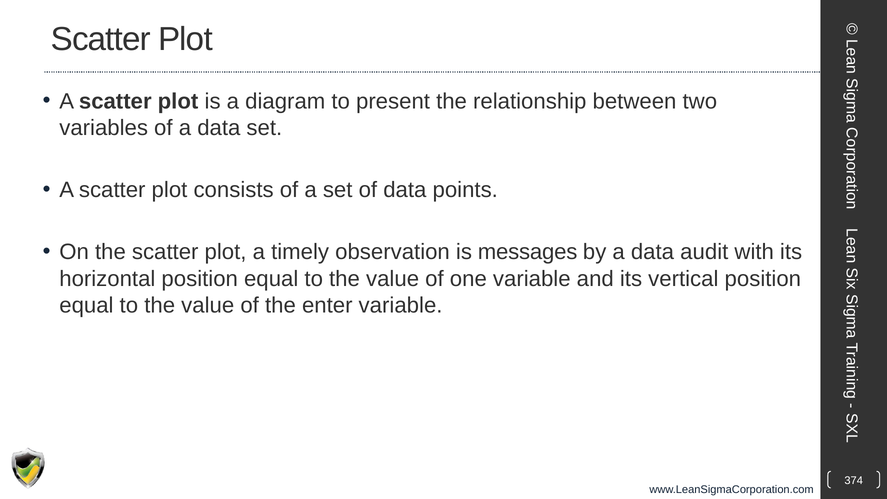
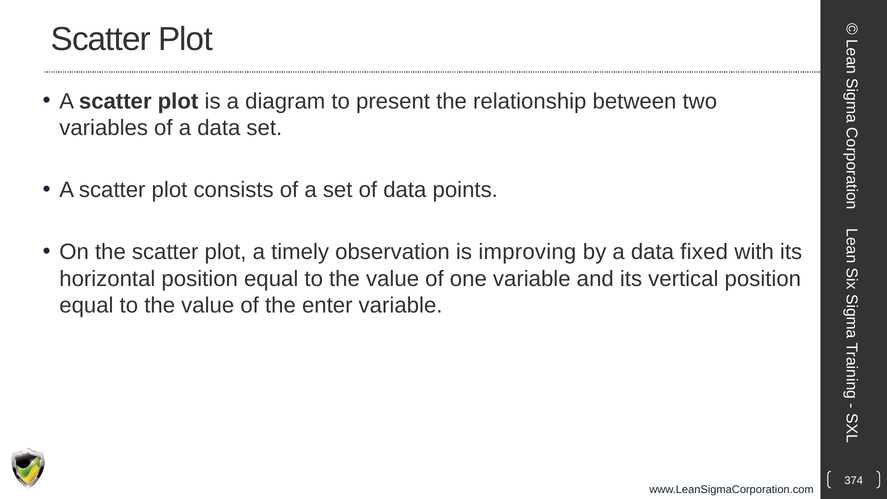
messages: messages -> improving
audit: audit -> fixed
